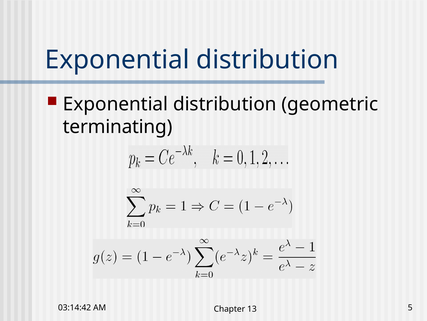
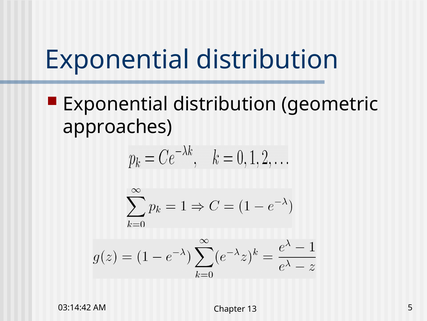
terminating: terminating -> approaches
